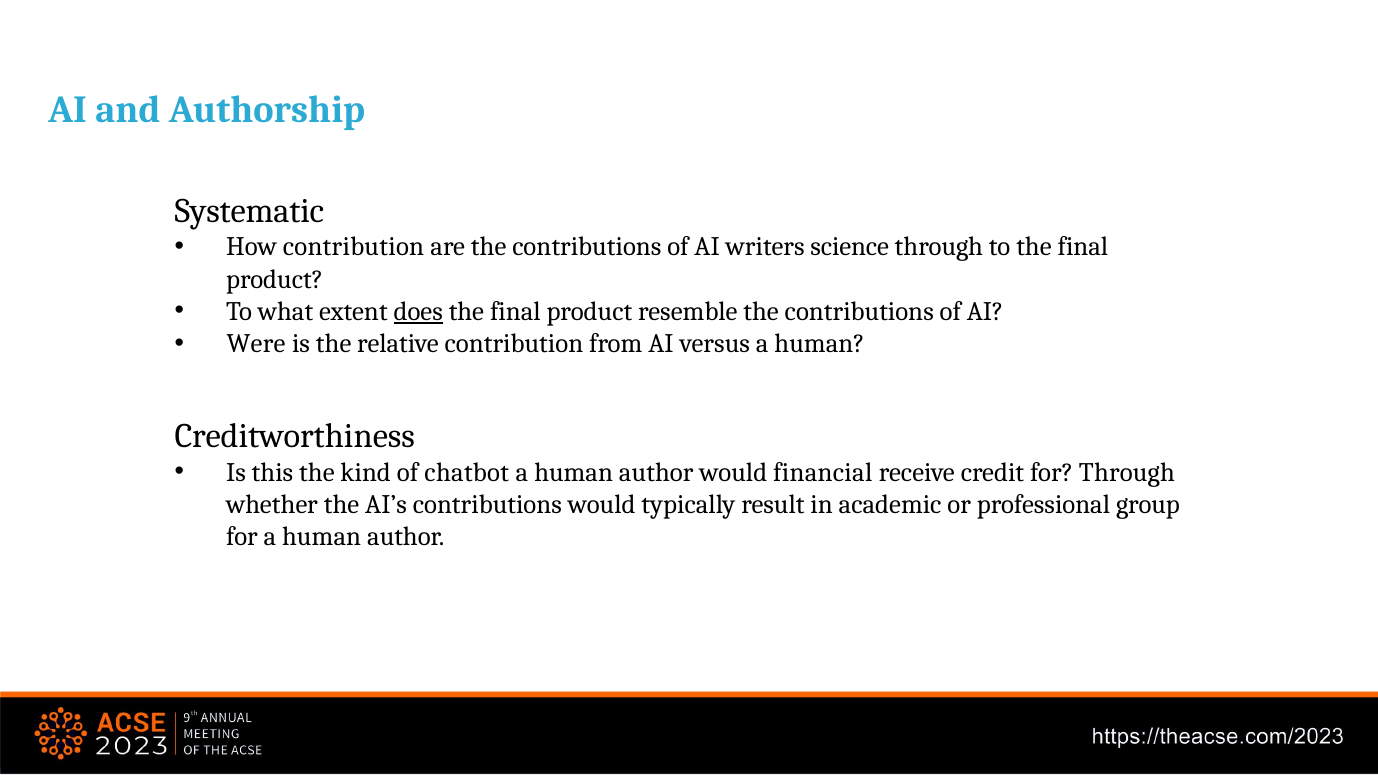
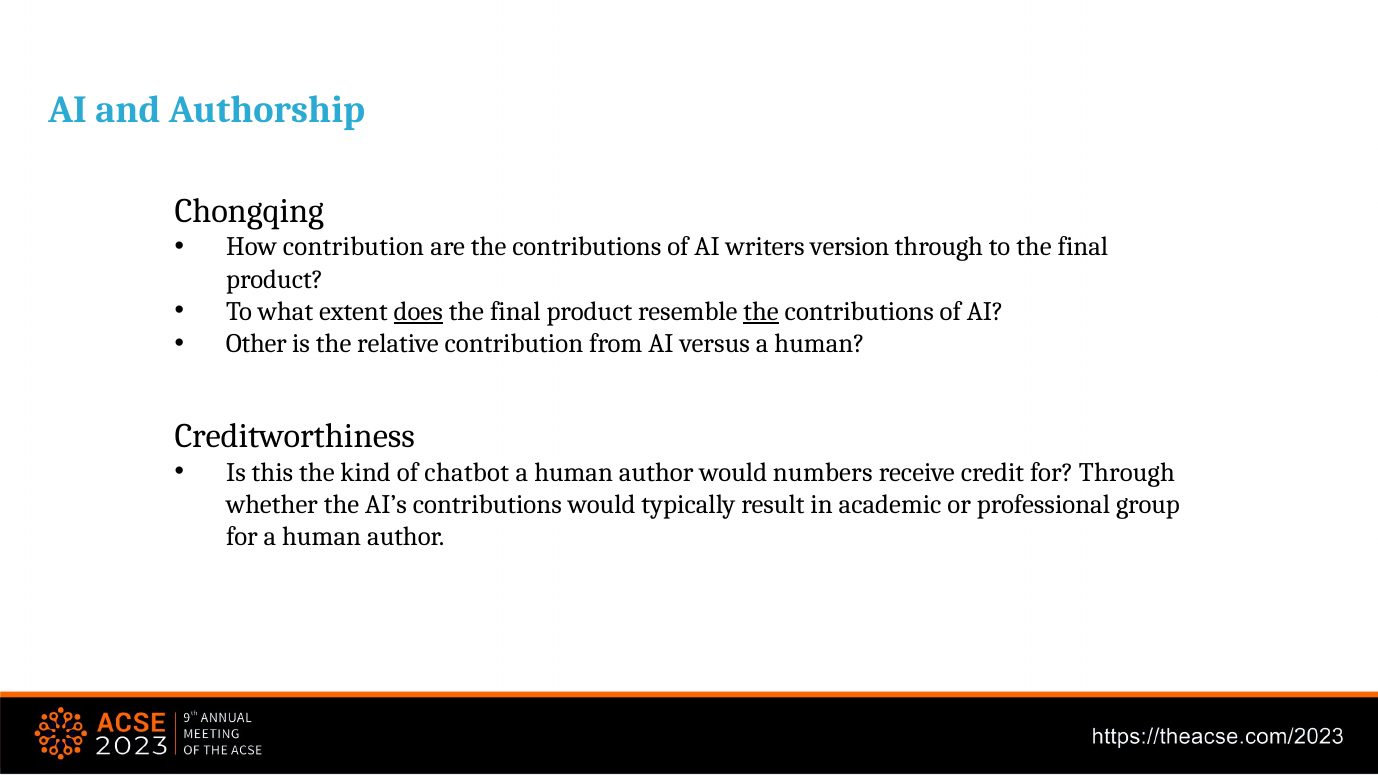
Systematic: Systematic -> Chongqing
science: science -> version
the at (761, 312) underline: none -> present
Were: Were -> Other
financial: financial -> numbers
